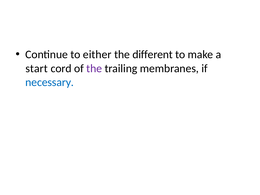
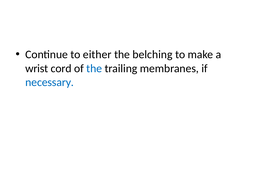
different: different -> belching
start: start -> wrist
the at (94, 68) colour: purple -> blue
